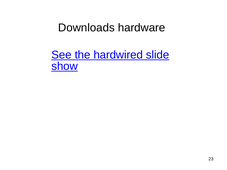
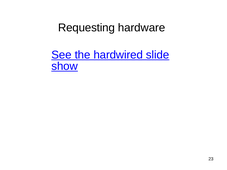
Downloads: Downloads -> Requesting
